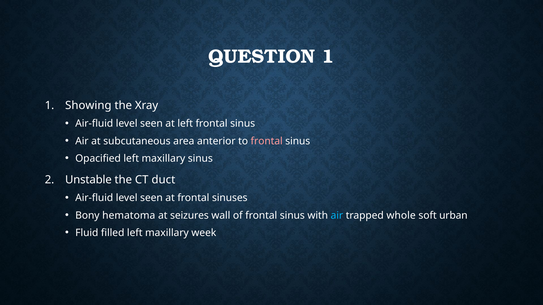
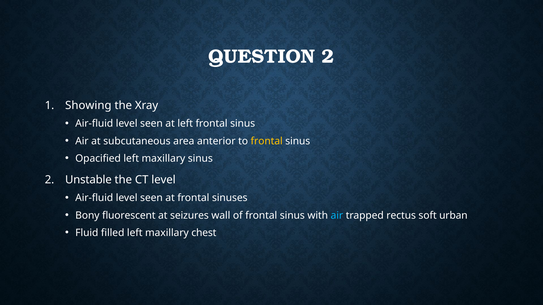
QUESTION 1: 1 -> 2
frontal at (267, 141) colour: pink -> yellow
CT duct: duct -> level
hematoma: hematoma -> fluorescent
whole: whole -> rectus
week: week -> chest
